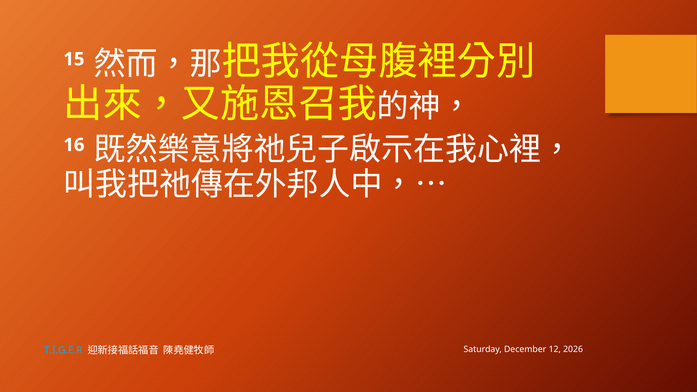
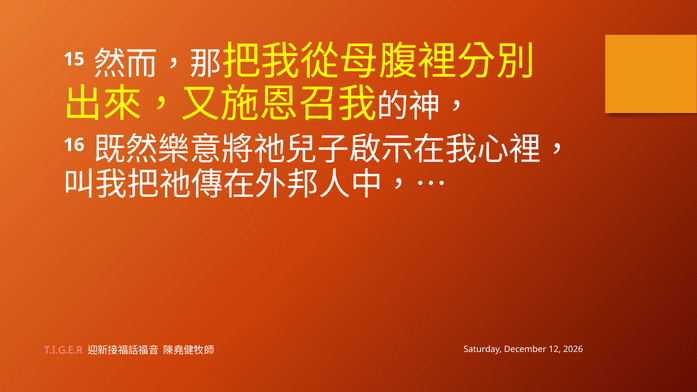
T.I.G.E.R colour: light blue -> pink
